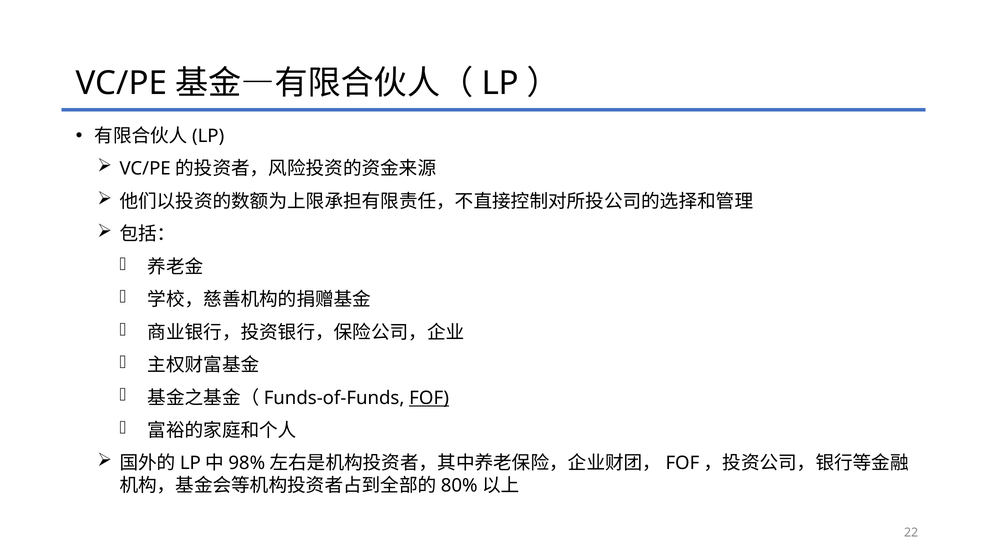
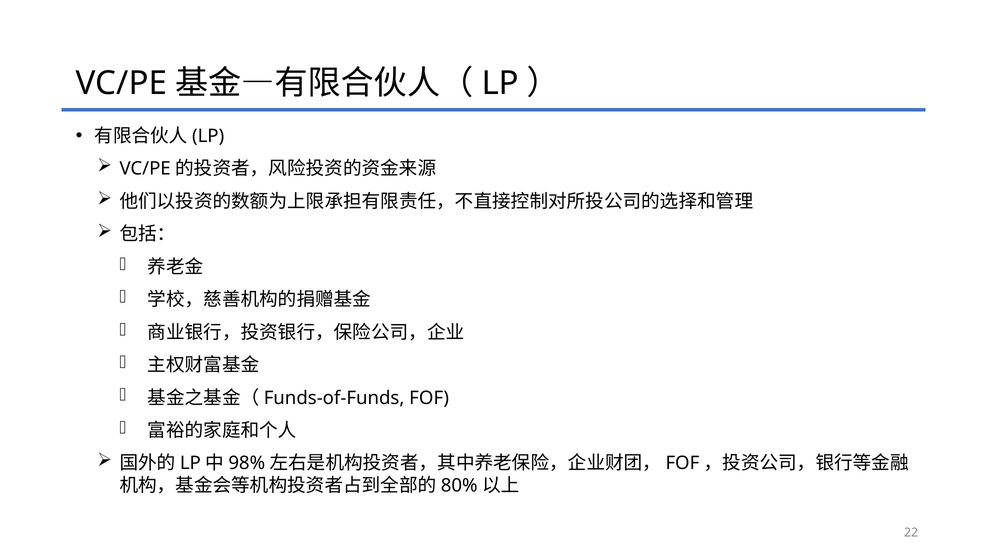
FOF underline: present -> none
